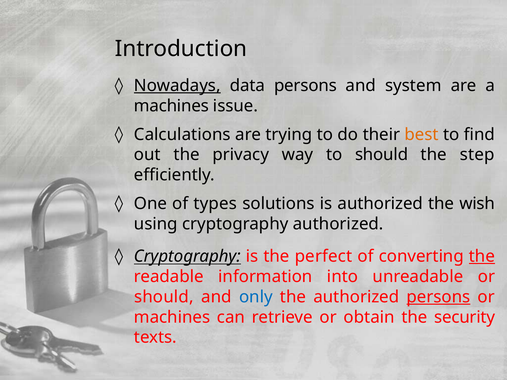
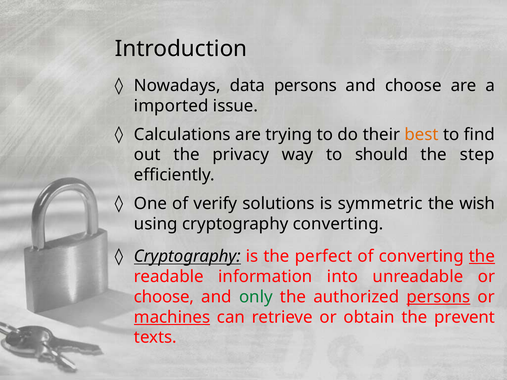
Nowadays underline: present -> none
and system: system -> choose
machines at (171, 106): machines -> imported
types: types -> verify
is authorized: authorized -> symmetric
cryptography authorized: authorized -> converting
should at (164, 297): should -> choose
only colour: blue -> green
machines at (172, 317) underline: none -> present
security: security -> prevent
